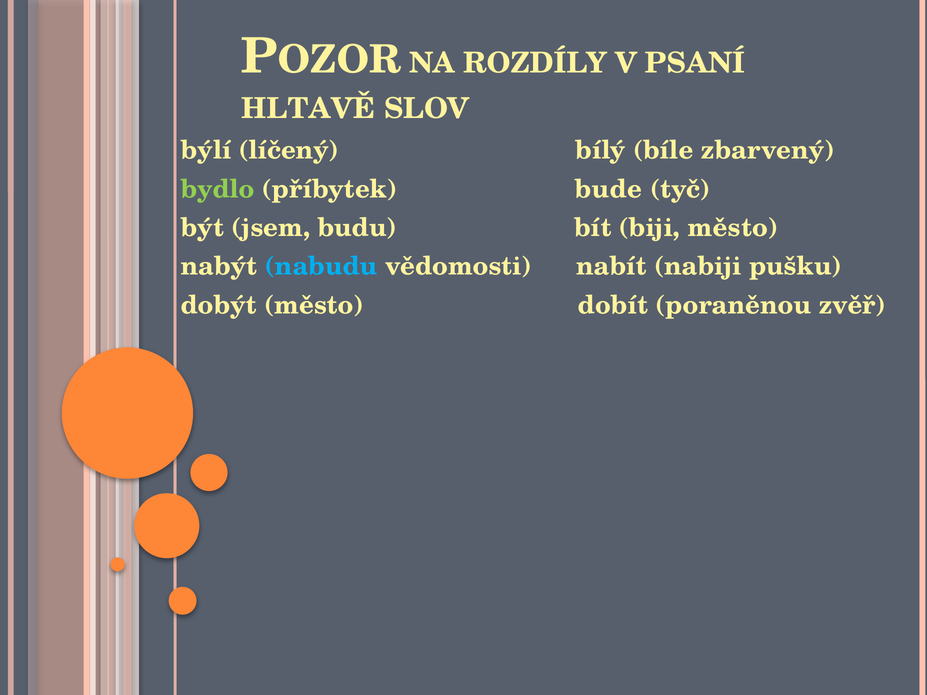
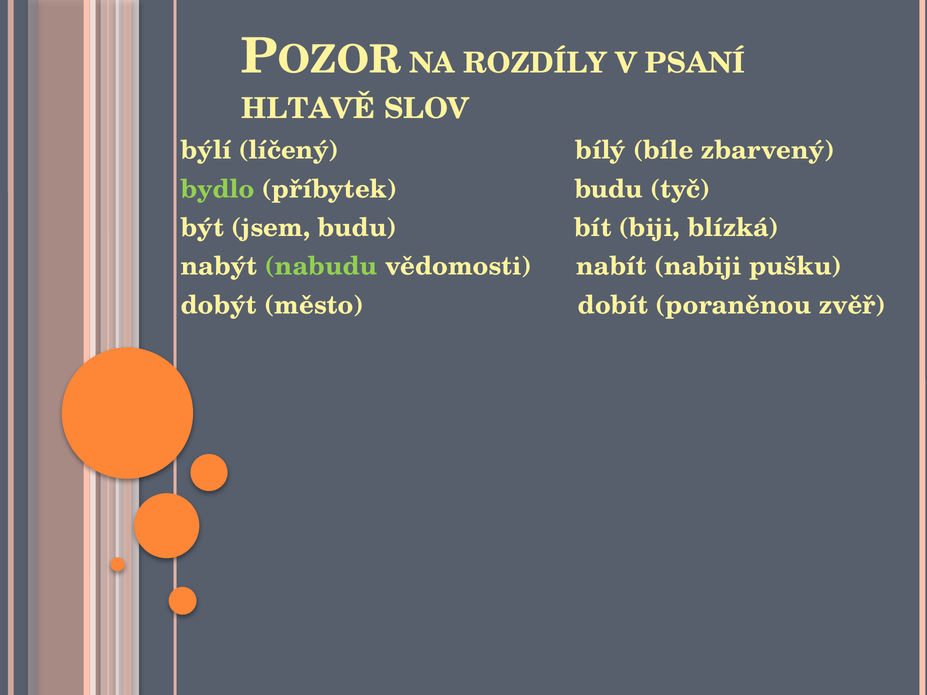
příbytek bude: bude -> budu
biji město: město -> blízká
nabudu colour: light blue -> light green
